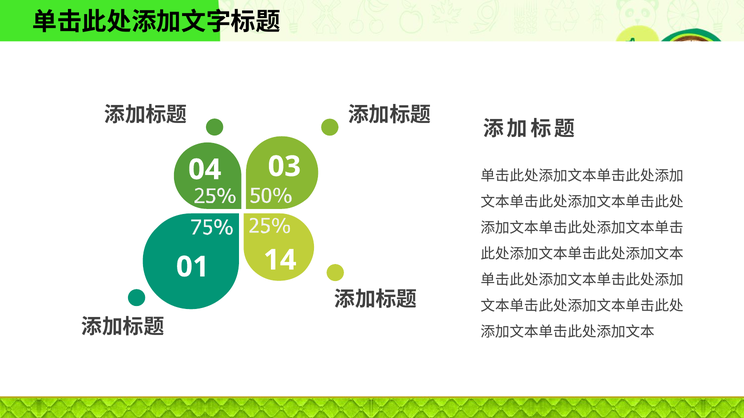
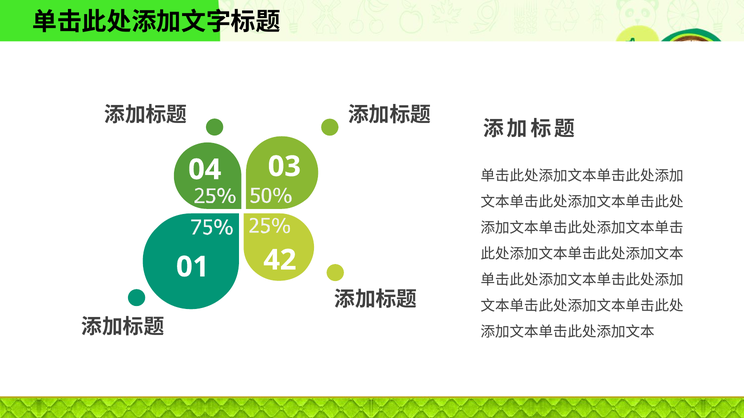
14: 14 -> 42
